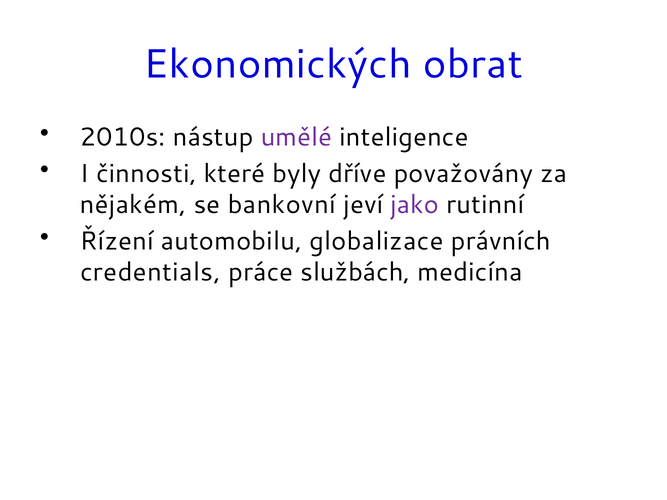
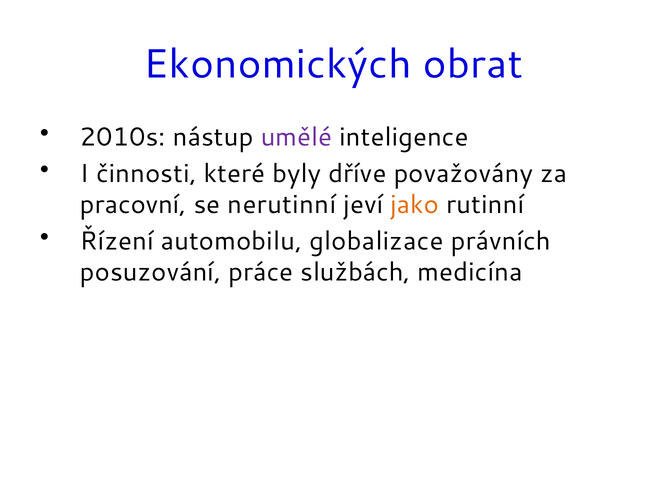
nějakém: nějakém -> pracovní
bankovní: bankovní -> nerutinní
jako colour: purple -> orange
credentials: credentials -> posuzování
